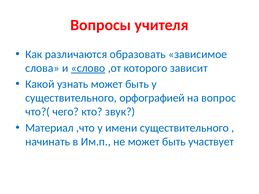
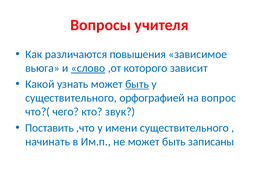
образовать: образовать -> повышения
слова: слова -> вьюга
быть at (137, 84) underline: none -> present
Материал: Материал -> Поставить
участвует: участвует -> записаны
